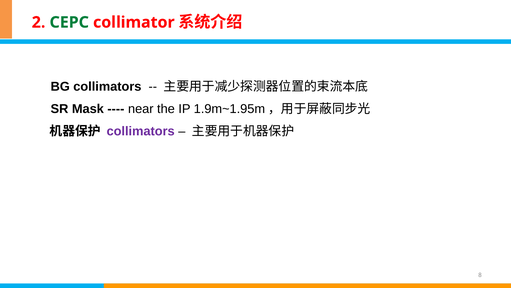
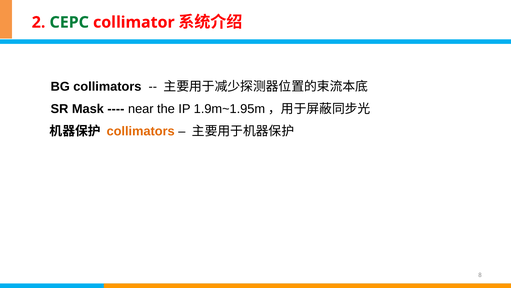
collimators at (141, 131) colour: purple -> orange
